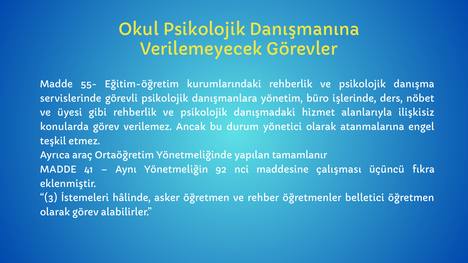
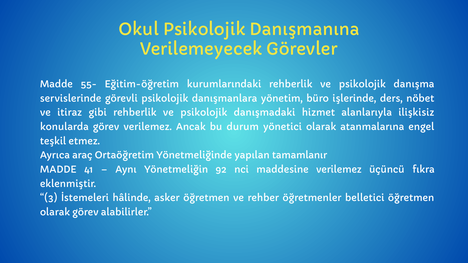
üyesi: üyesi -> itiraz
maddesine çalışması: çalışması -> verilemez
